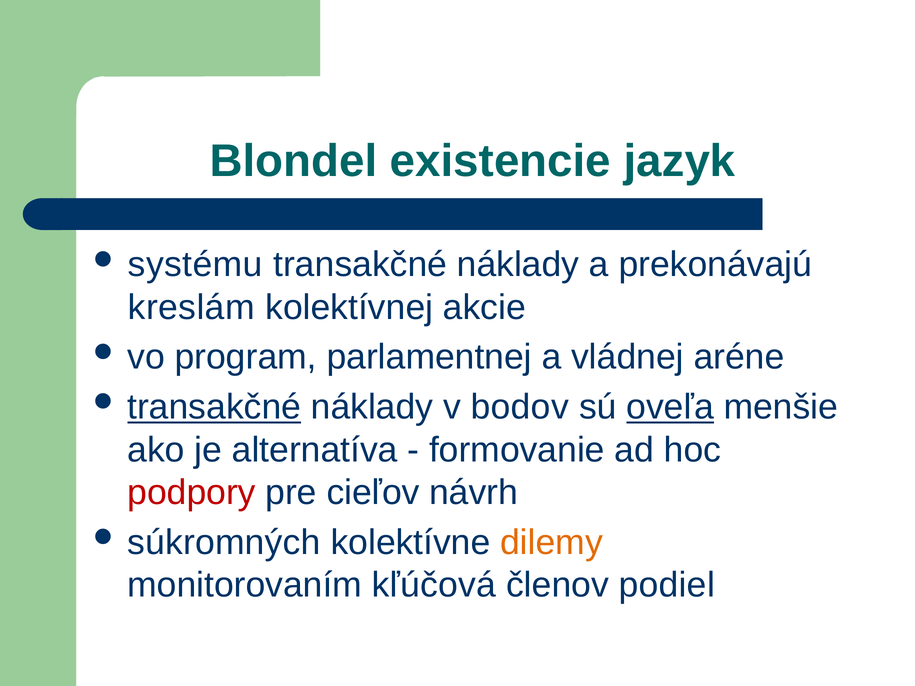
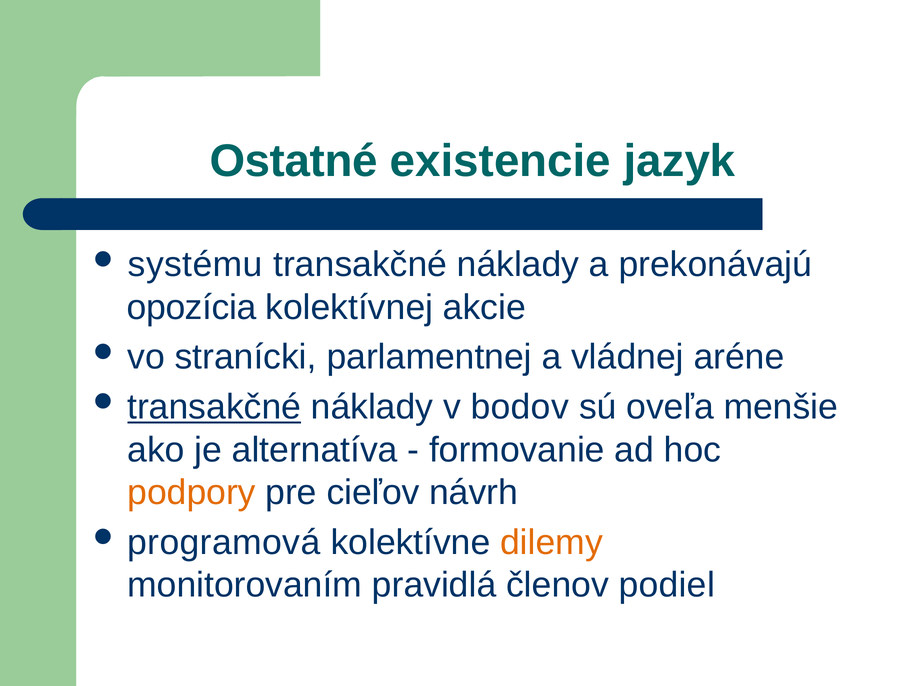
Blondel: Blondel -> Ostatné
kreslám: kreslám -> opozícia
program: program -> stranícki
oveľa underline: present -> none
podpory colour: red -> orange
súkromných: súkromných -> programová
kľúčová: kľúčová -> pravidlá
